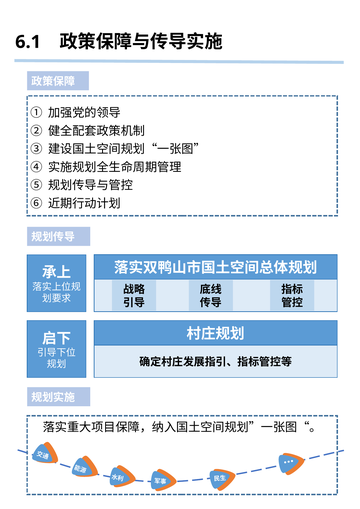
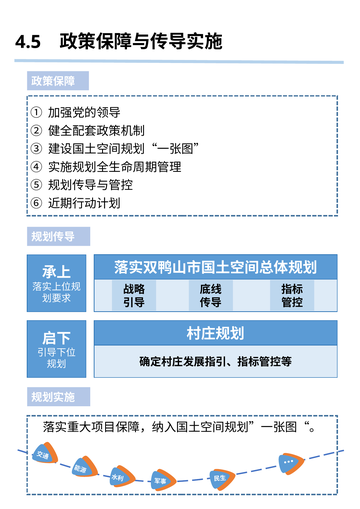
6.1: 6.1 -> 4.5
